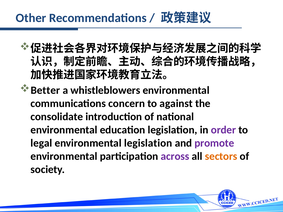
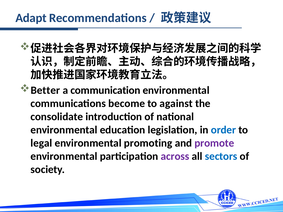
Other: Other -> Adapt
whistleblowers: whistleblowers -> communication
concern: concern -> become
order colour: purple -> blue
environmental legislation: legislation -> promoting
sectors colour: orange -> blue
